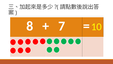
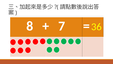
10: 10 -> 36
